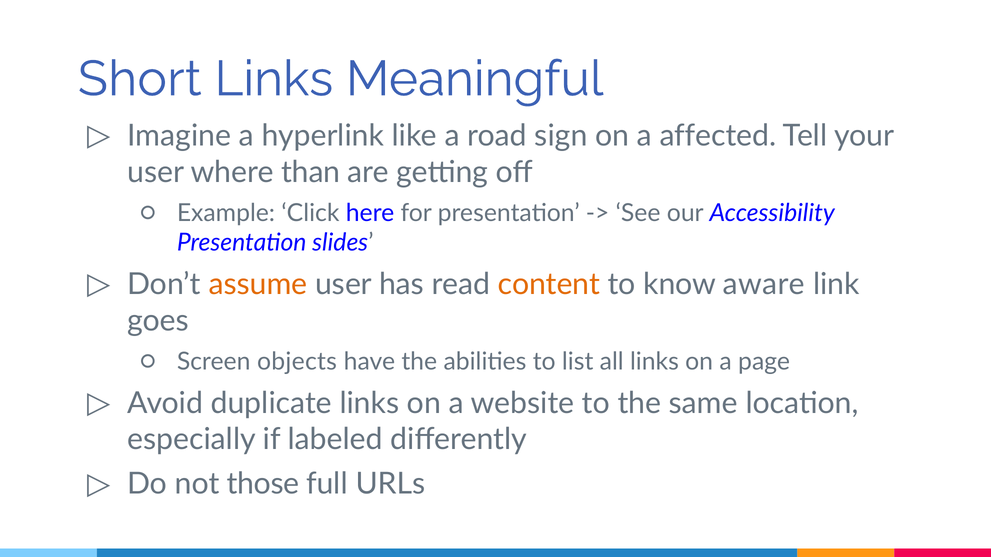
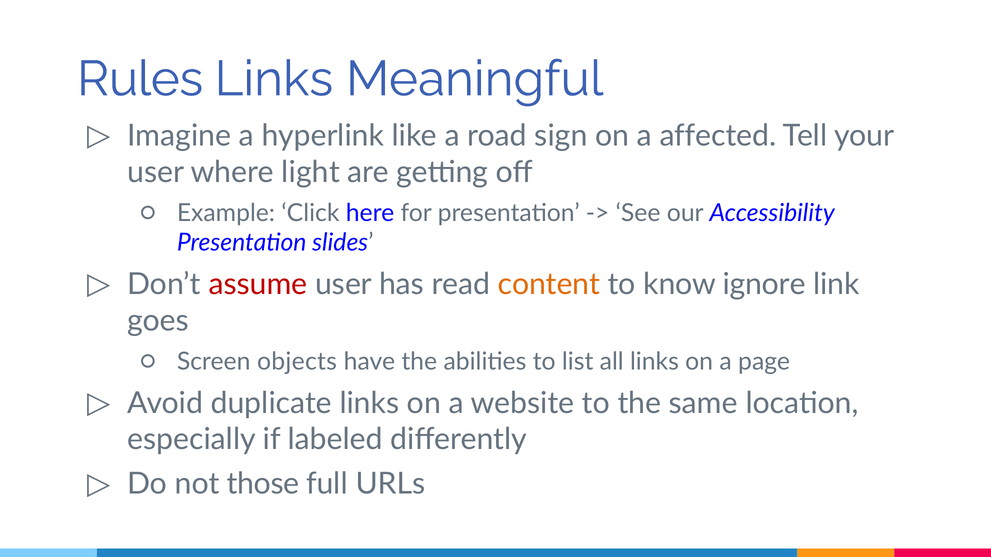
Short: Short -> Rules
than: than -> light
assume colour: orange -> red
aware: aware -> ignore
